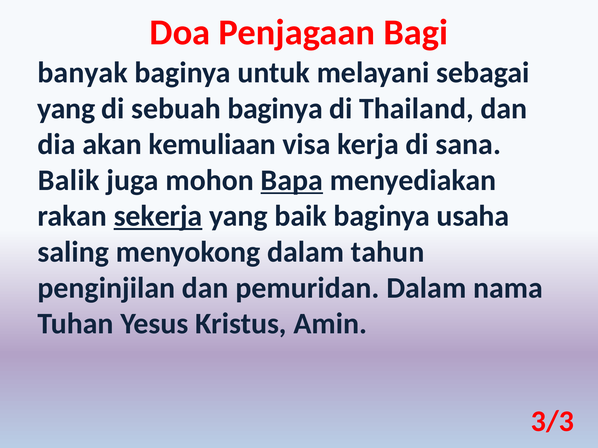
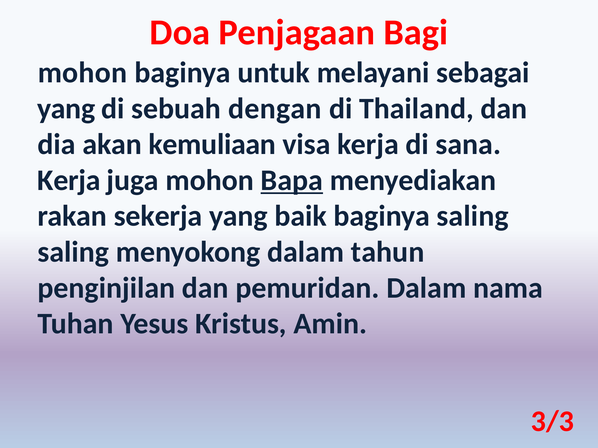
banyak at (83, 73): banyak -> mohon
sebuah baginya: baginya -> dengan
Balik at (69, 181): Balik -> Kerja
sekerja underline: present -> none
baginya usaha: usaha -> saling
